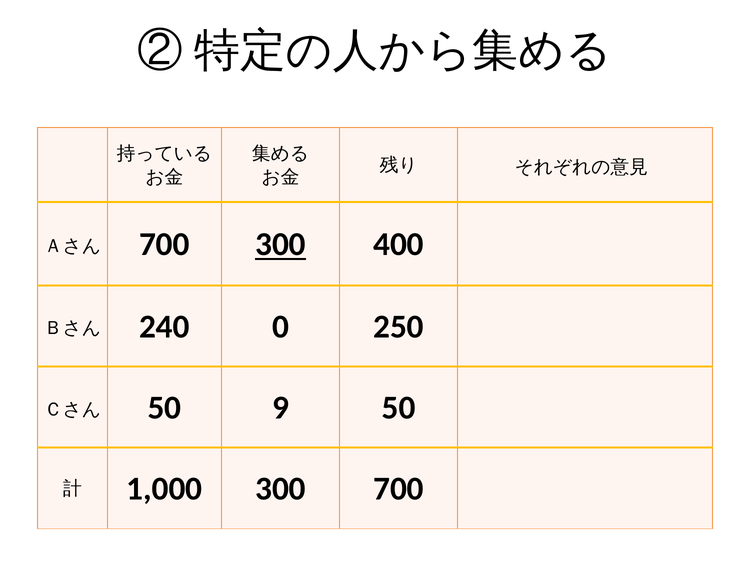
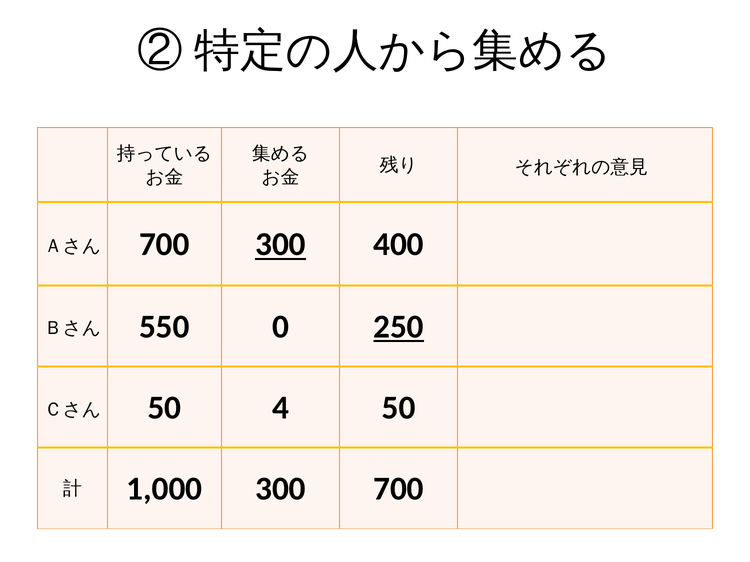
240: 240 -> 550
250 underline: none -> present
9: 9 -> 4
